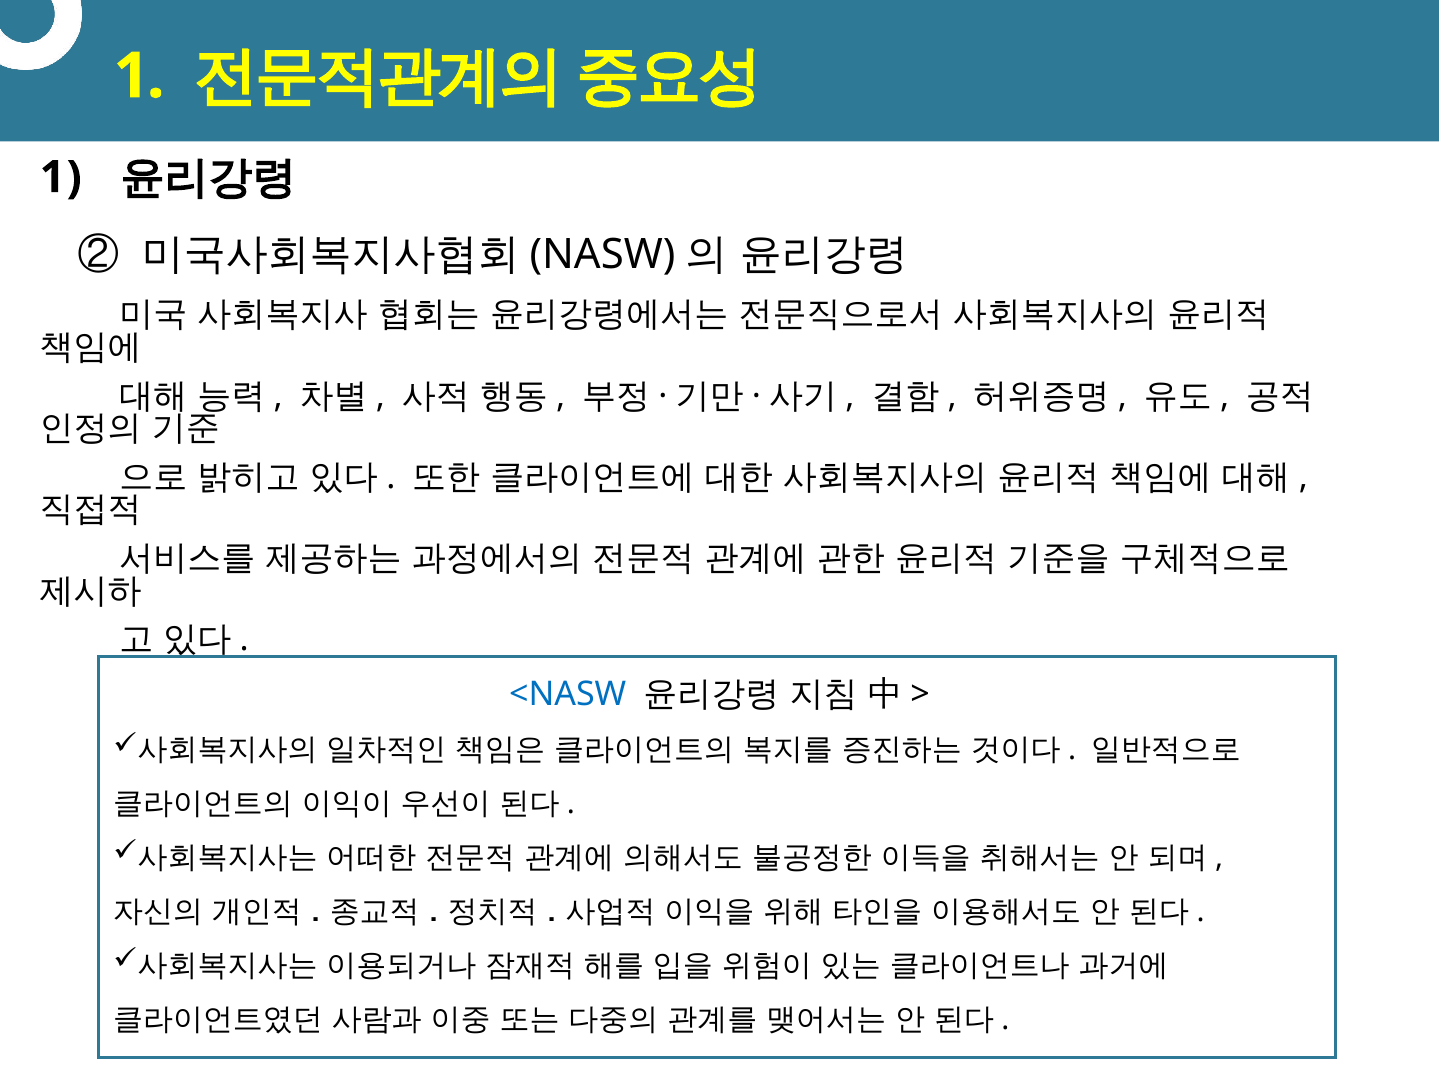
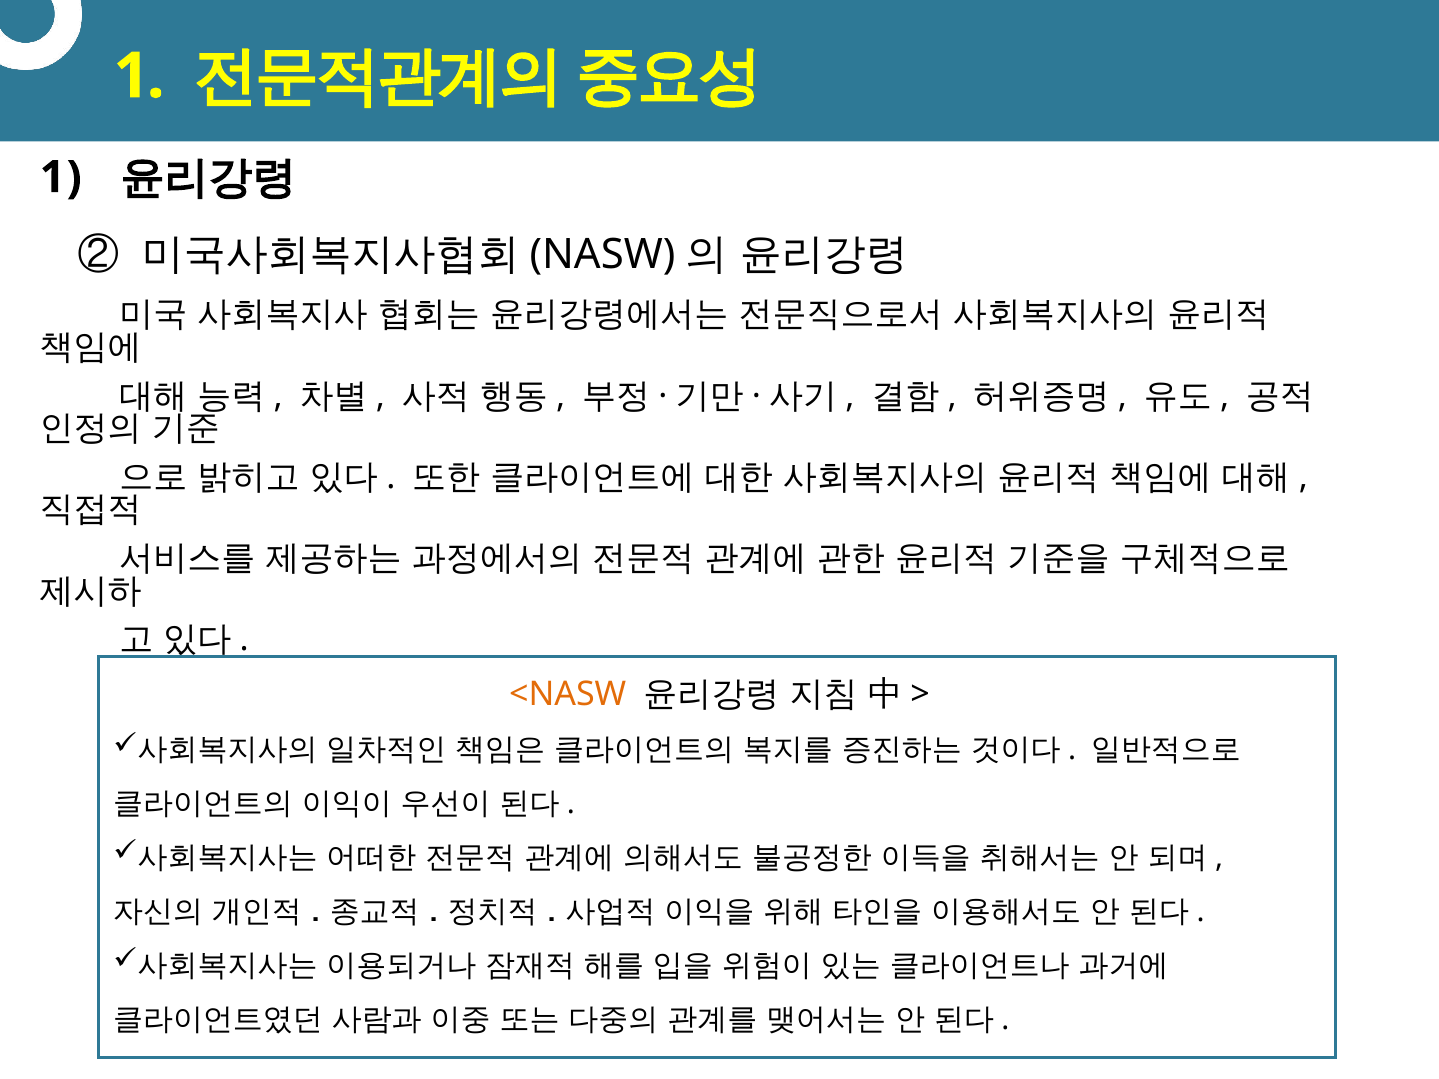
<NASW colour: blue -> orange
